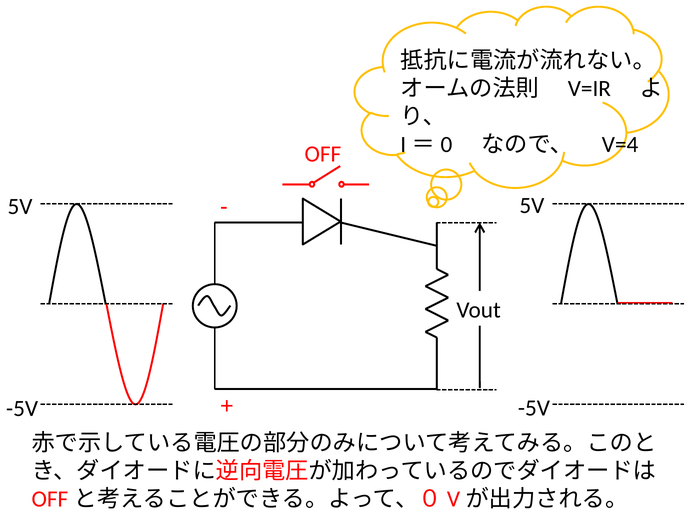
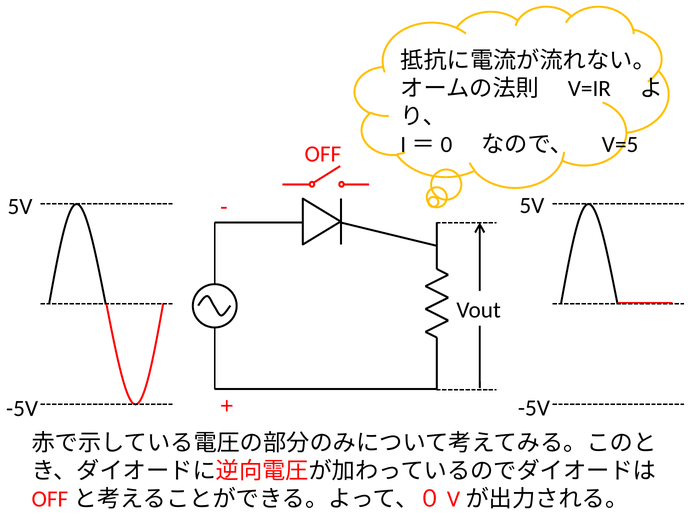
V=4: V=4 -> V=5
